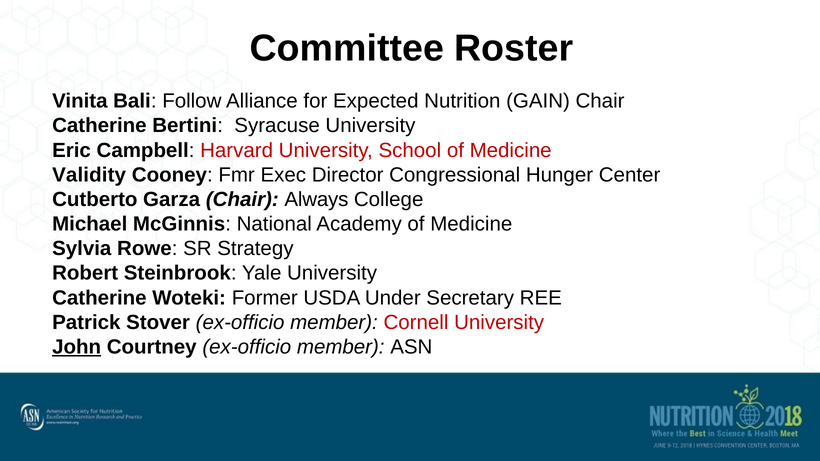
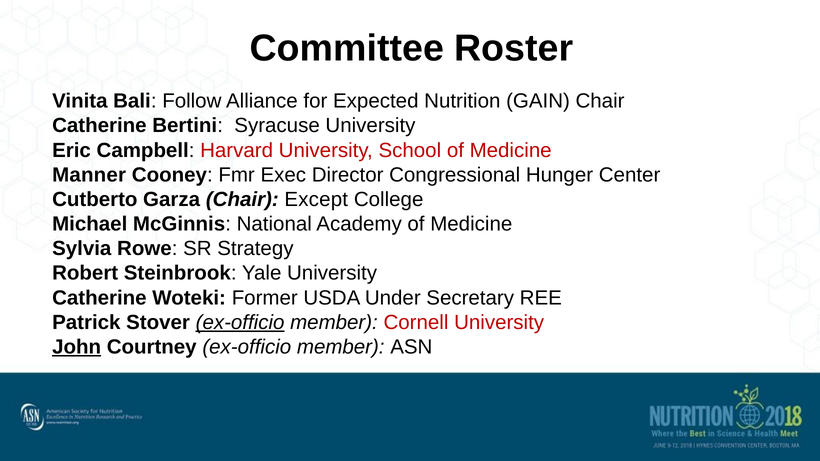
Validity: Validity -> Manner
Always: Always -> Except
ex-officio at (240, 323) underline: none -> present
